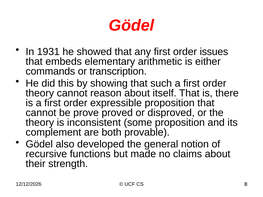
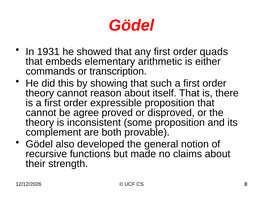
issues: issues -> quads
prove: prove -> agree
